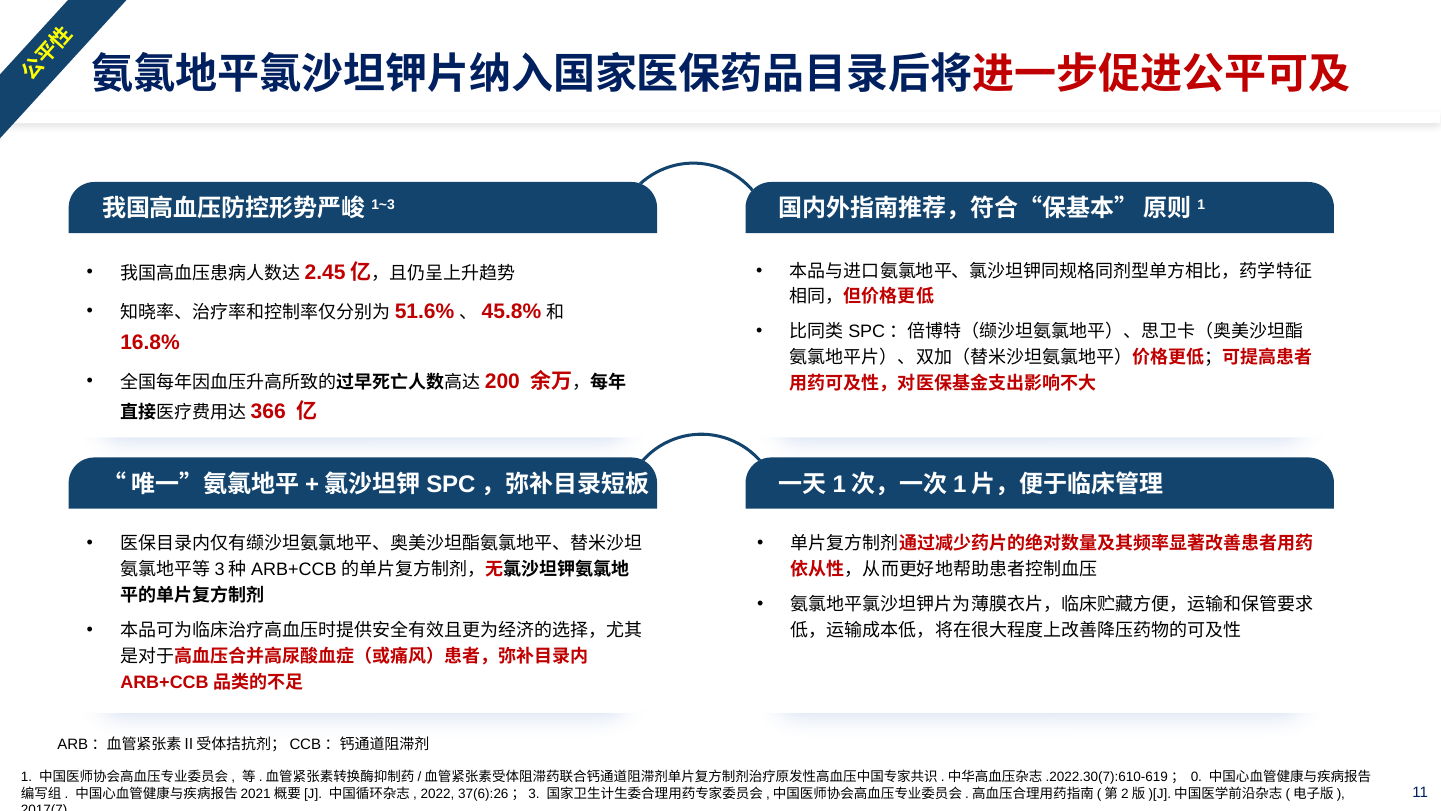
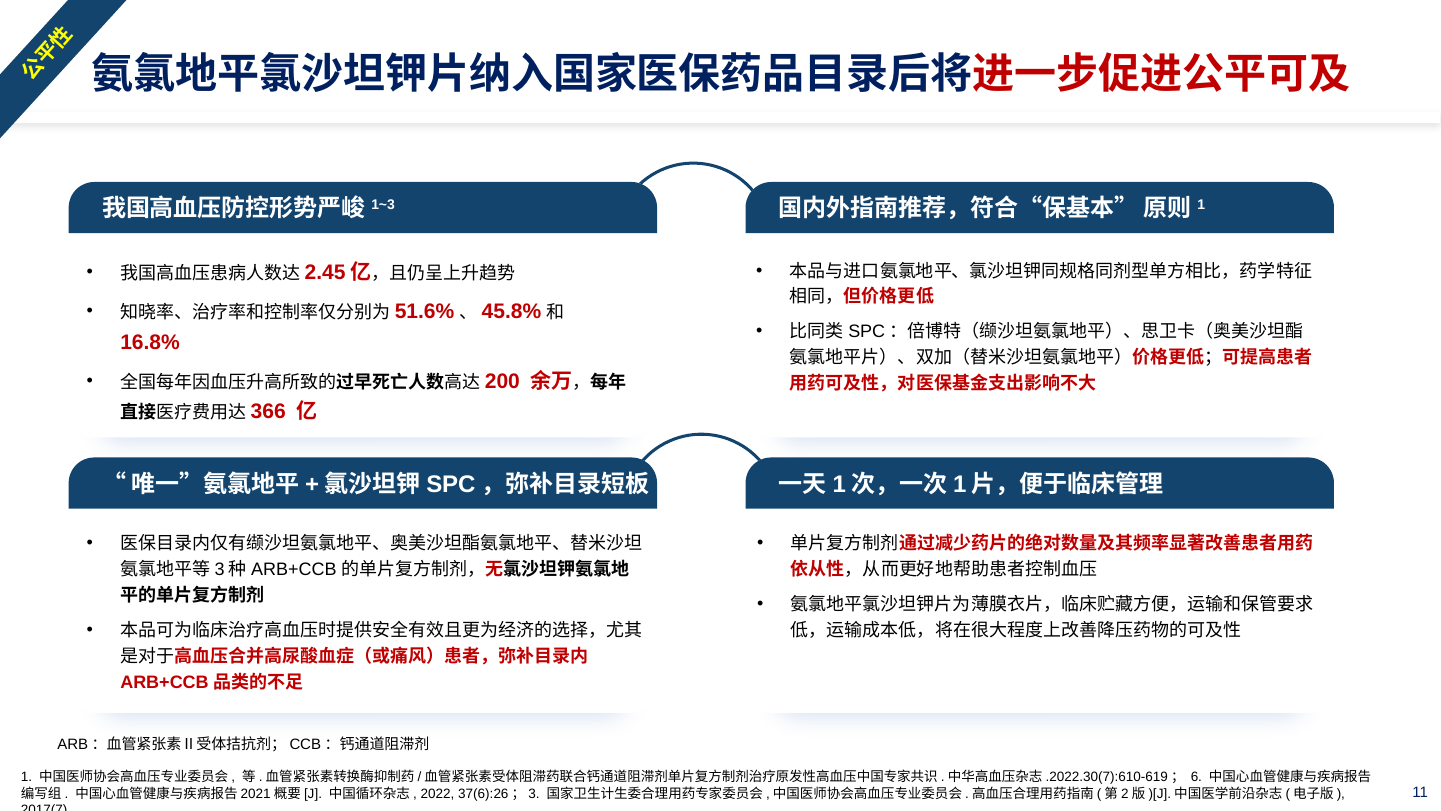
0: 0 -> 6
